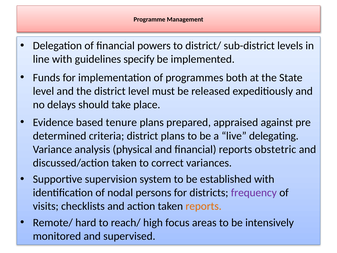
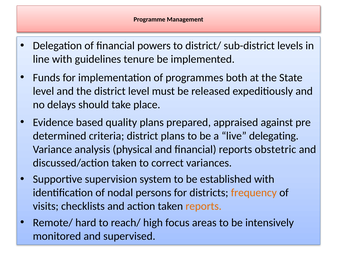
specify: specify -> tenure
tenure: tenure -> quality
frequency colour: purple -> orange
